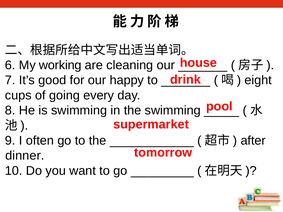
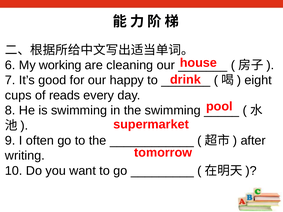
going: going -> reads
dinner: dinner -> writing
